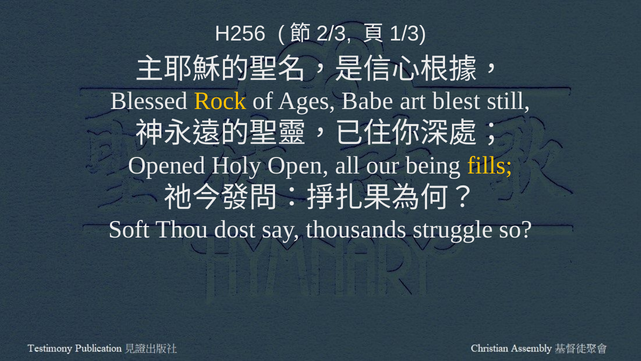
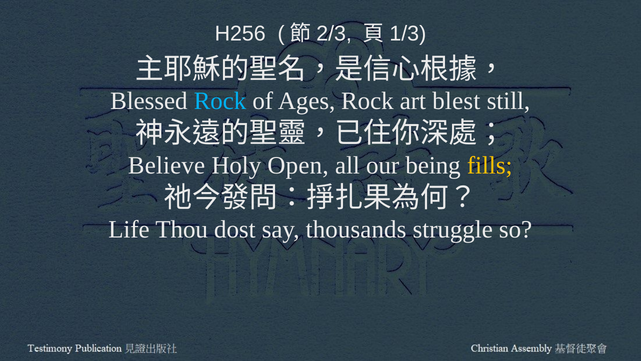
Rock at (220, 101) colour: yellow -> light blue
Ages Babe: Babe -> Rock
Opened: Opened -> Believe
Soft: Soft -> Life
